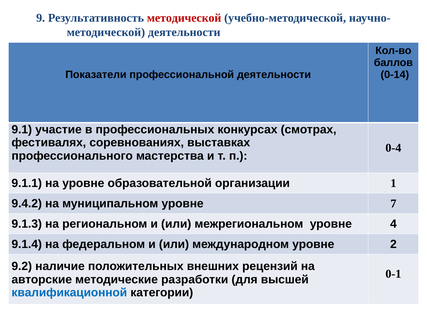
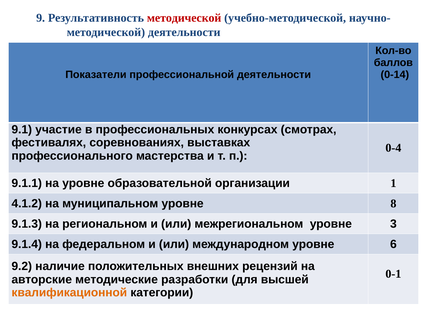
9.4.2: 9.4.2 -> 4.1.2
7: 7 -> 8
4: 4 -> 3
2: 2 -> 6
квалификационной colour: blue -> orange
